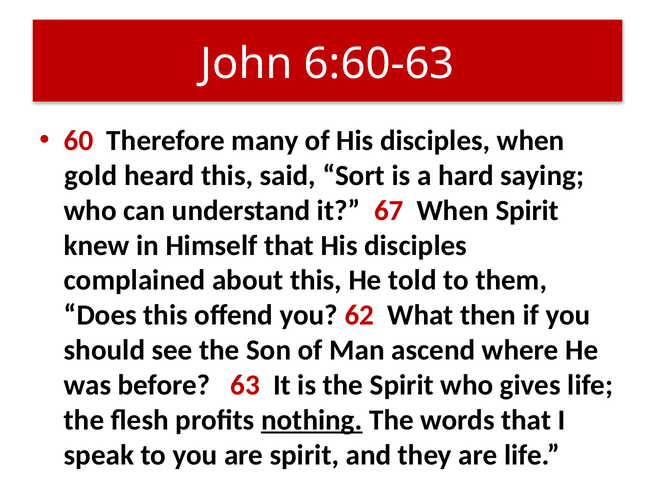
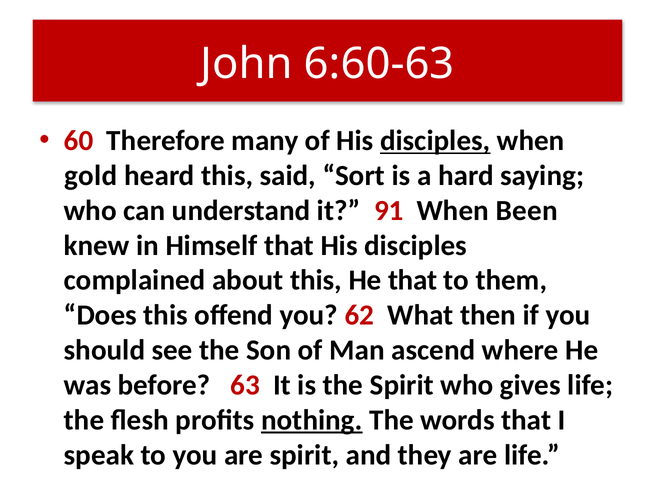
disciples at (435, 141) underline: none -> present
67: 67 -> 91
When Spirit: Spirit -> Been
He told: told -> that
